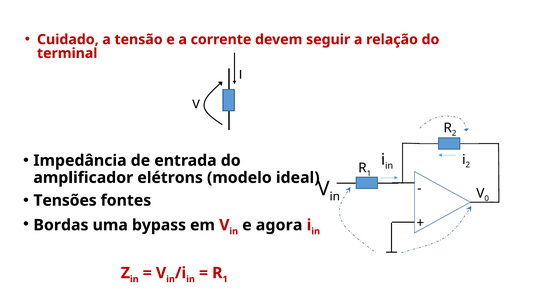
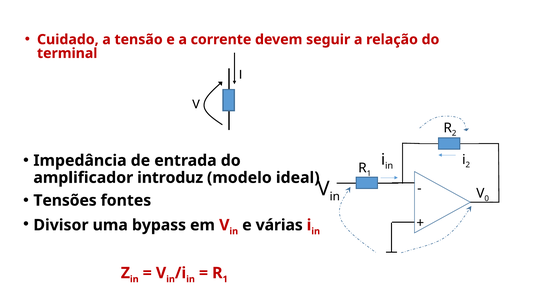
elétrons: elétrons -> introduz
Bordas: Bordas -> Divisor
agora: agora -> várias
